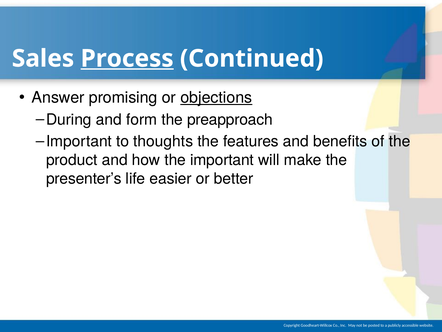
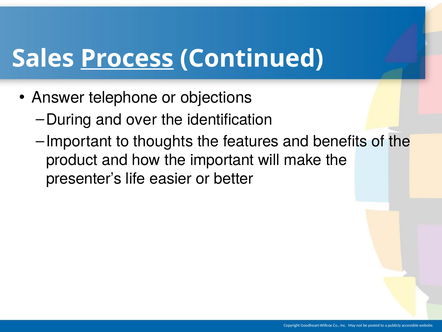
promising: promising -> telephone
objections underline: present -> none
form: form -> over
preapproach: preapproach -> identification
